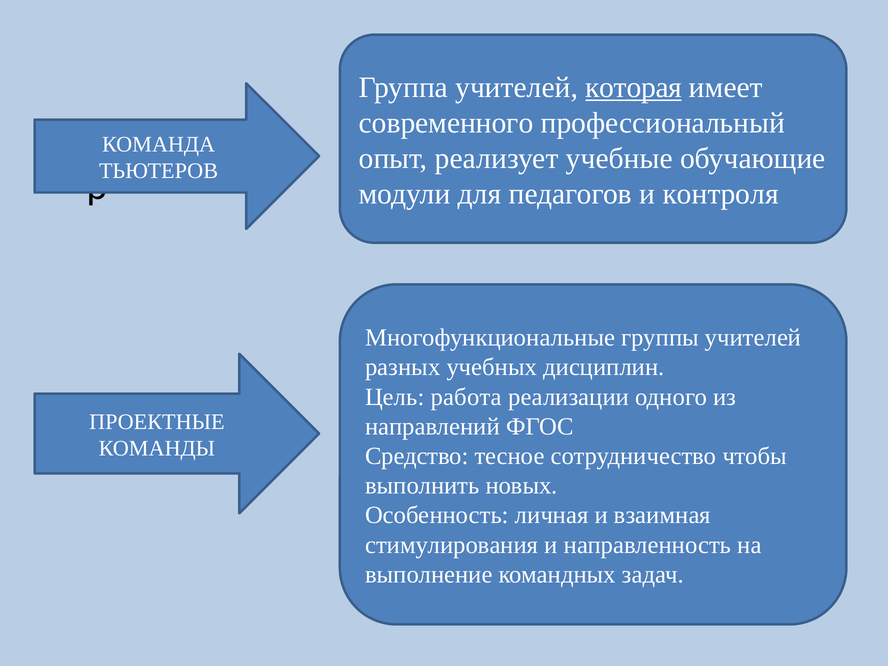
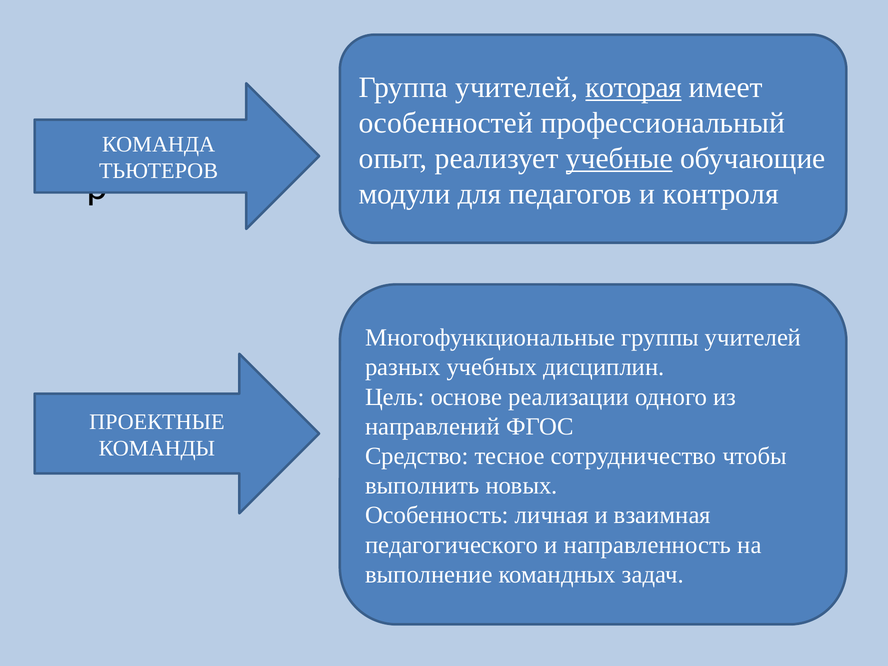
современного: современного -> особенностей
учебные underline: none -> present
работа: работа -> основе
стимулирования: стимулирования -> педагогического
